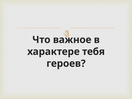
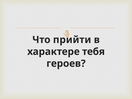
важное: важное -> прийти
